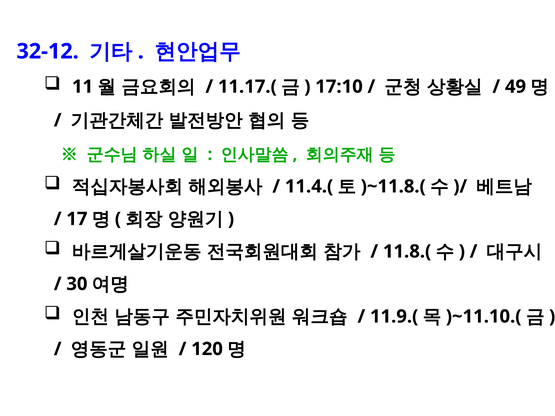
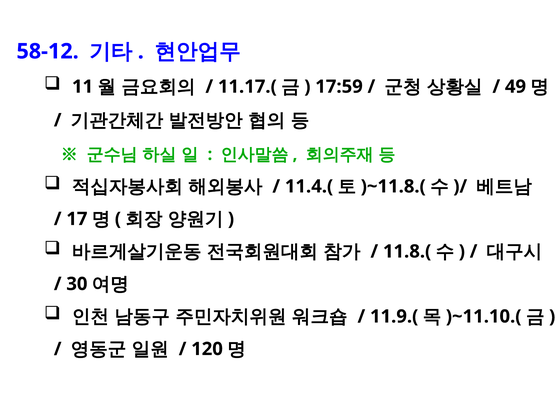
32-12: 32-12 -> 58-12
17:10: 17:10 -> 17:59
